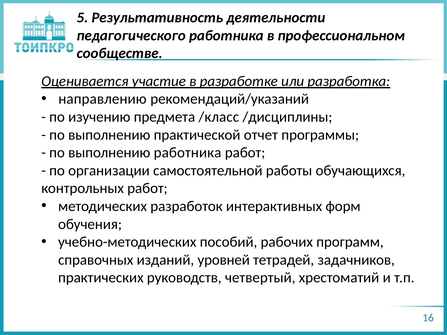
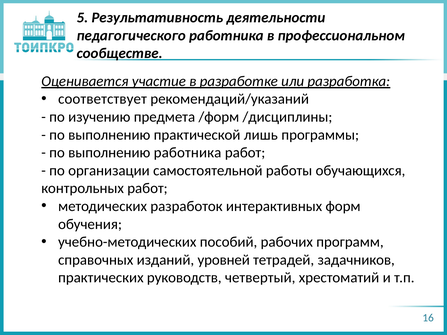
направлению: направлению -> соответствует
/класс: /класс -> /форм
отчет: отчет -> лишь
